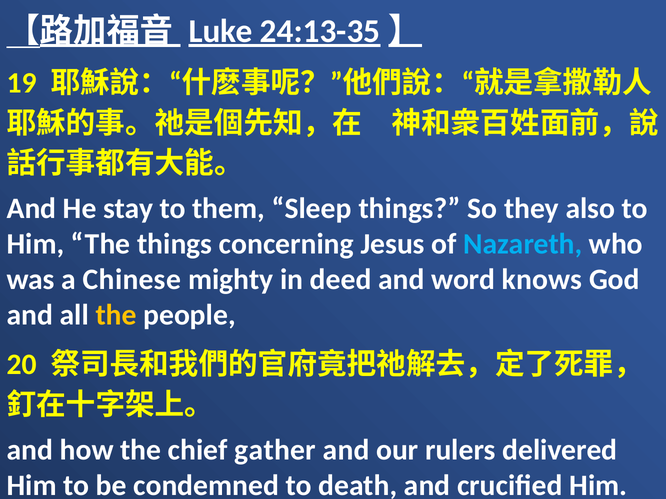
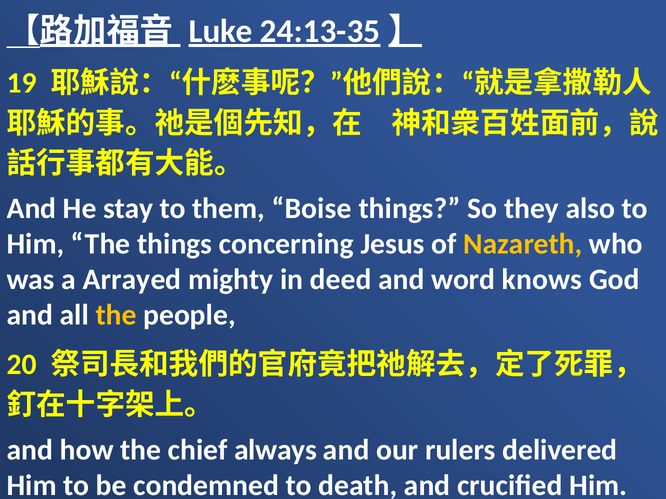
Sleep: Sleep -> Boise
Nazareth colour: light blue -> yellow
Chinese: Chinese -> Arrayed
gather: gather -> always
